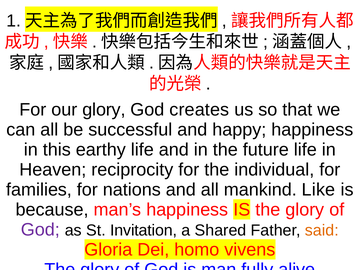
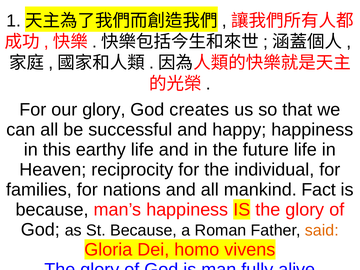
Like: Like -> Fact
God at (40, 230) colour: purple -> black
St Invitation: Invitation -> Because
Shared: Shared -> Roman
